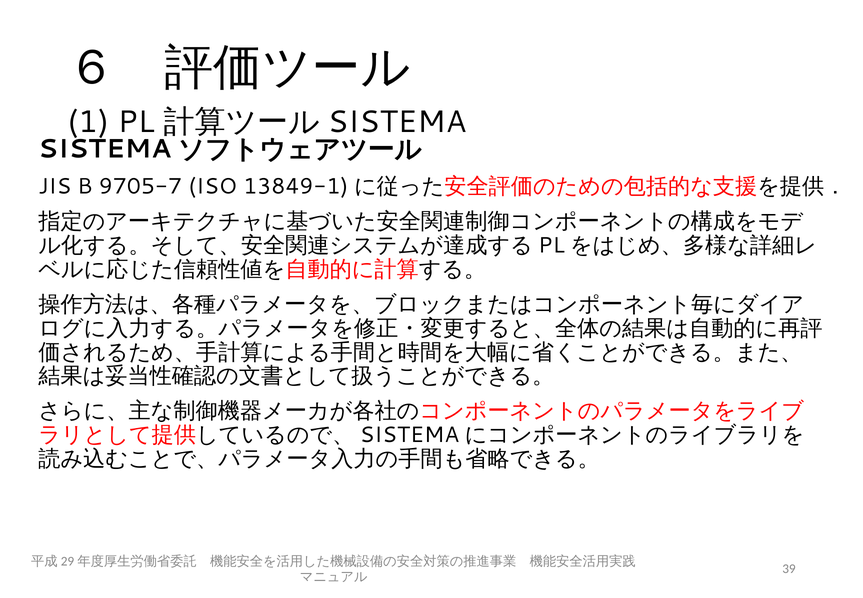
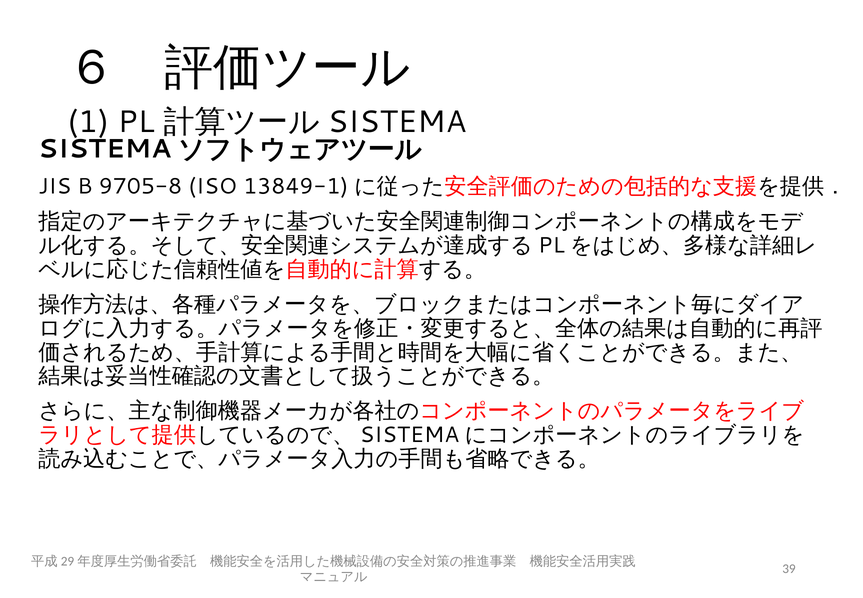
9705-7: 9705-7 -> 9705-8
